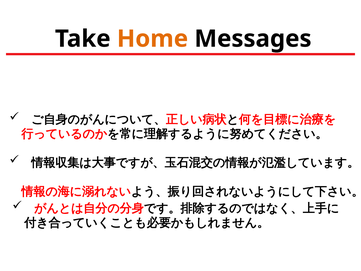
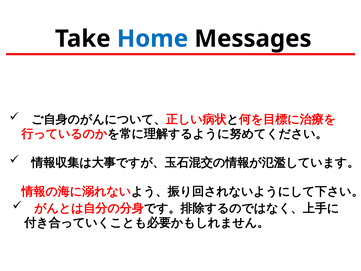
Home colour: orange -> blue
